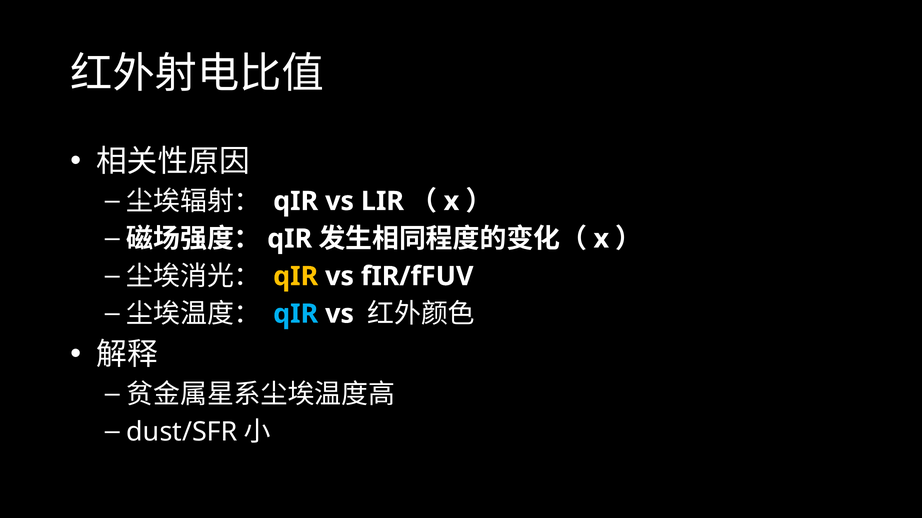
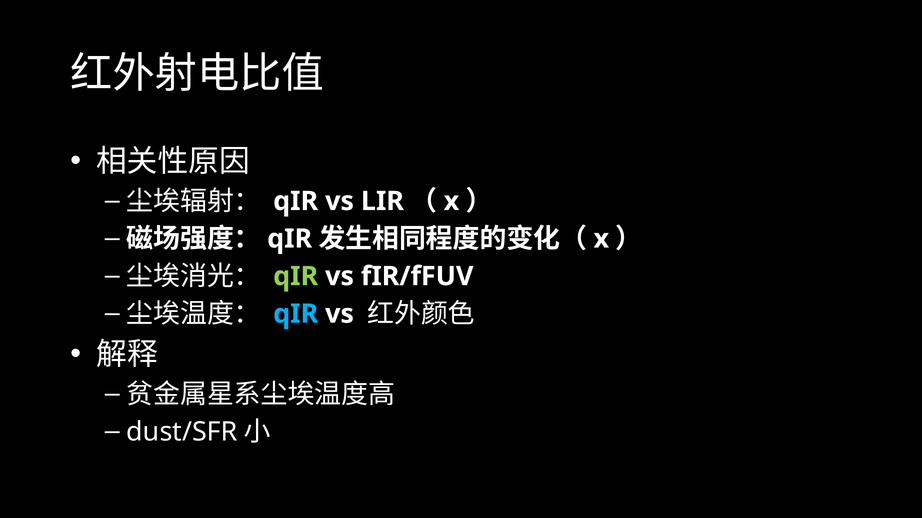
qIR at (296, 277) colour: yellow -> light green
